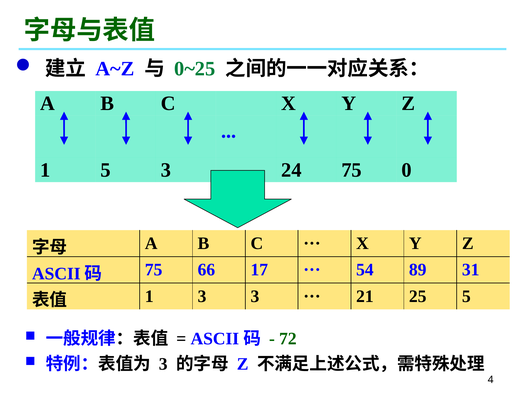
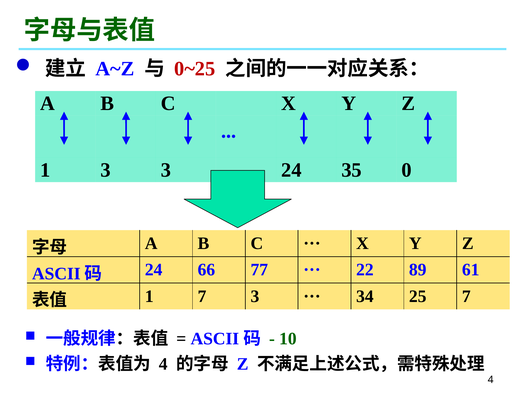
0~25 colour: green -> red
1 5: 5 -> 3
75 at (352, 170): 75 -> 35
75 at (154, 270): 75 -> 24
17: 17 -> 77
54: 54 -> 22
31: 31 -> 61
1 3: 3 -> 7
21: 21 -> 34
25 5: 5 -> 7
72: 72 -> 10
3 at (163, 364): 3 -> 4
